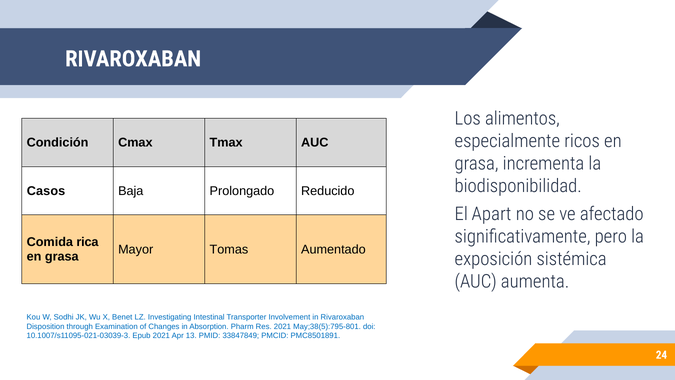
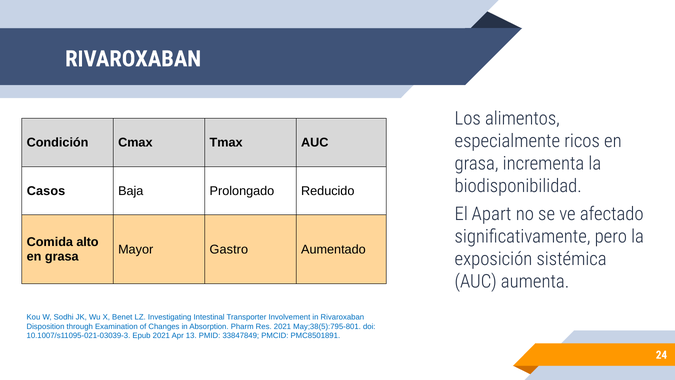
rica: rica -> alto
Tomas: Tomas -> Gastro
